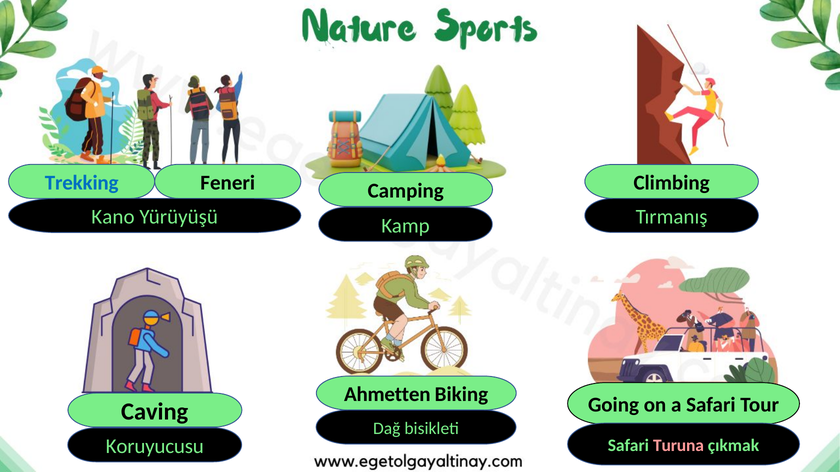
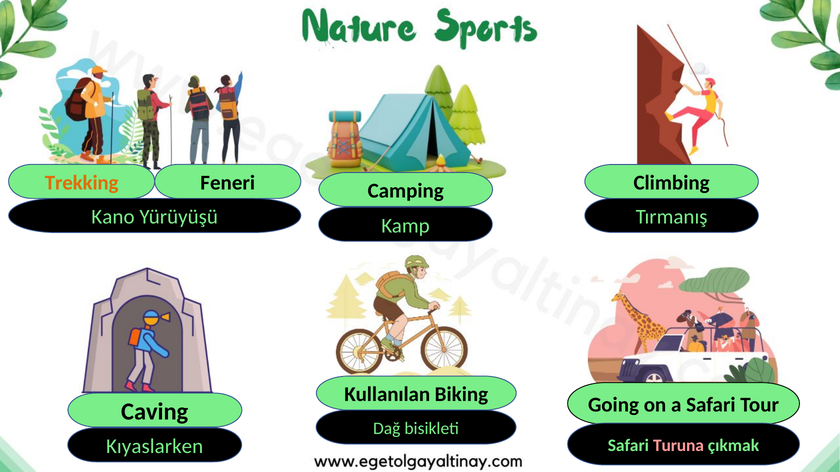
Trekking colour: blue -> orange
Ahmetten: Ahmetten -> Kullanılan
Koruyucusu: Koruyucusu -> Kıyaslarken
